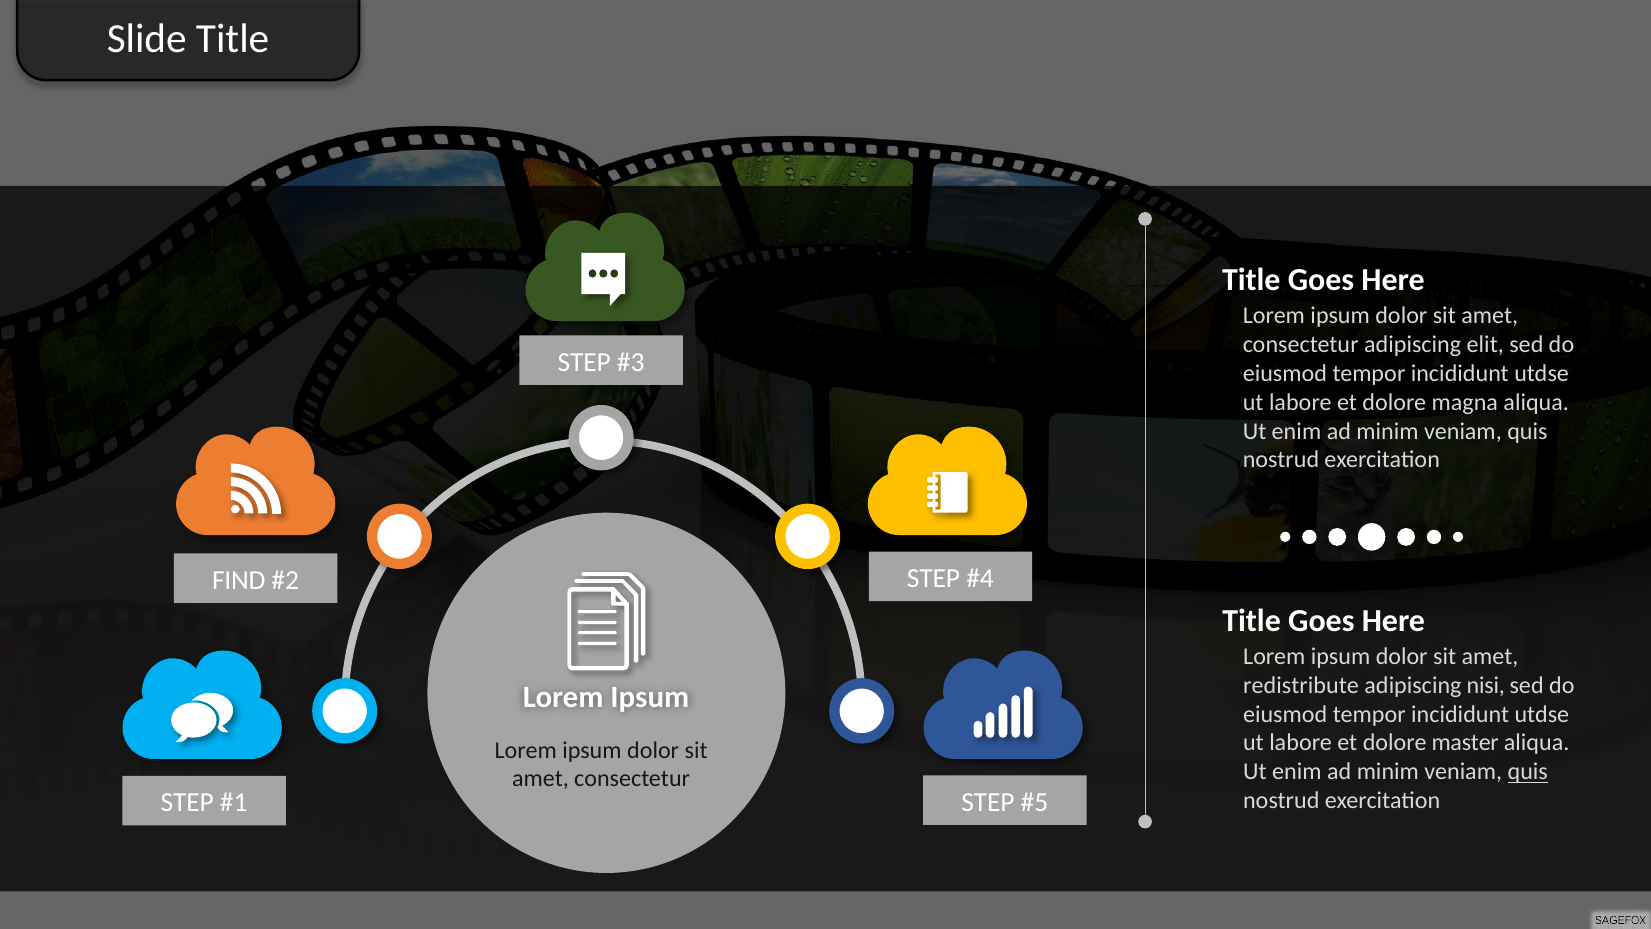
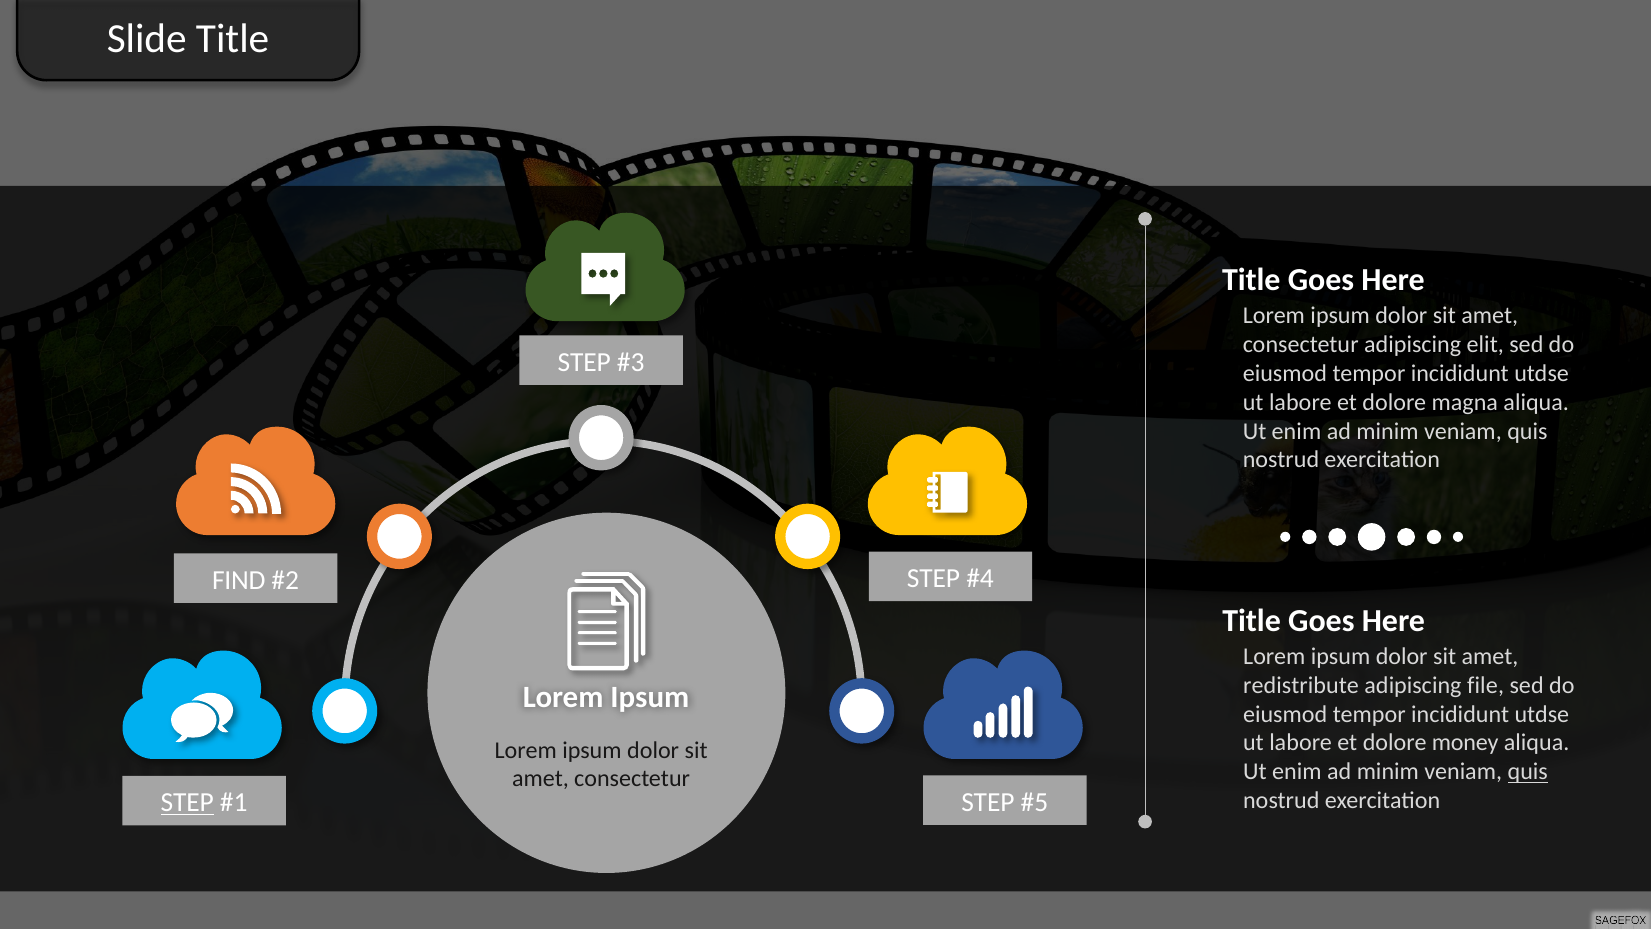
nisi: nisi -> file
master: master -> money
STEP at (187, 802) underline: none -> present
